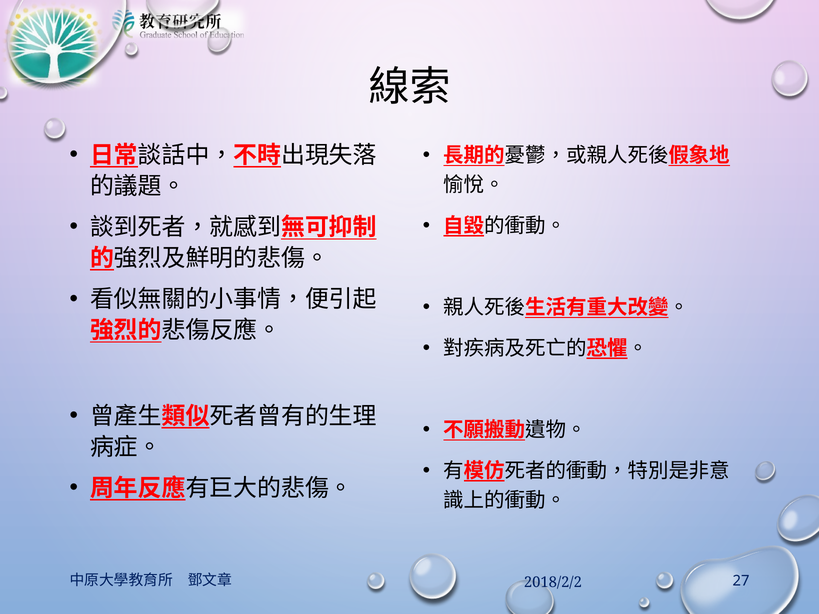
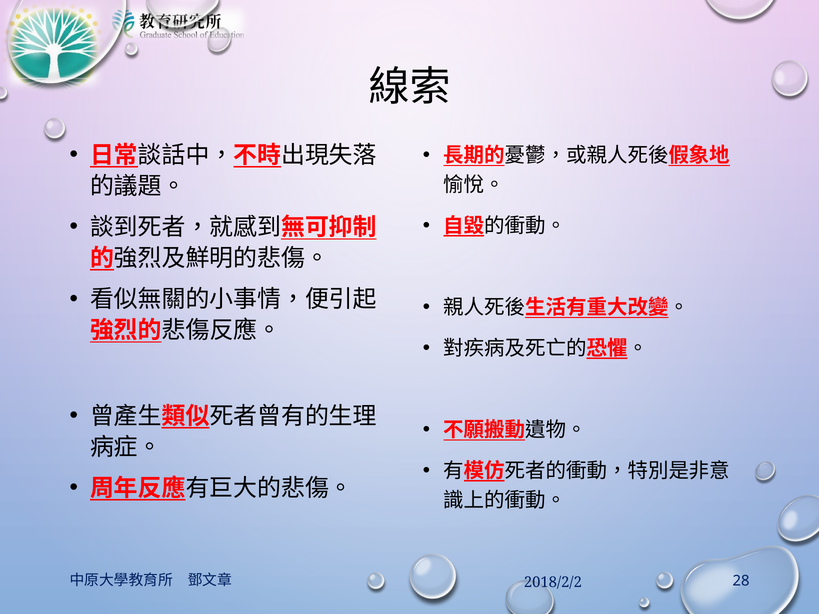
27: 27 -> 28
